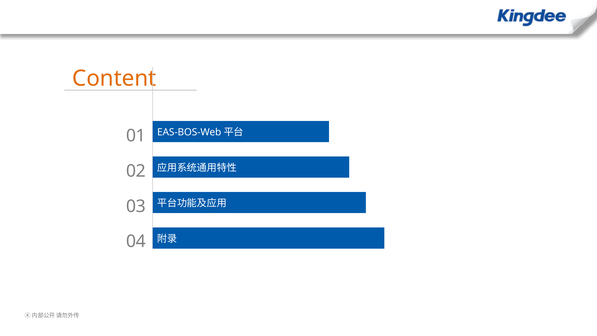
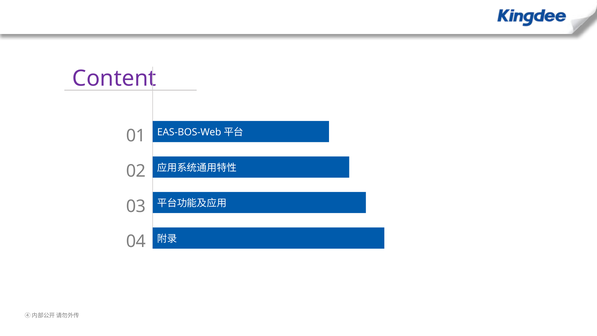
Content colour: orange -> purple
